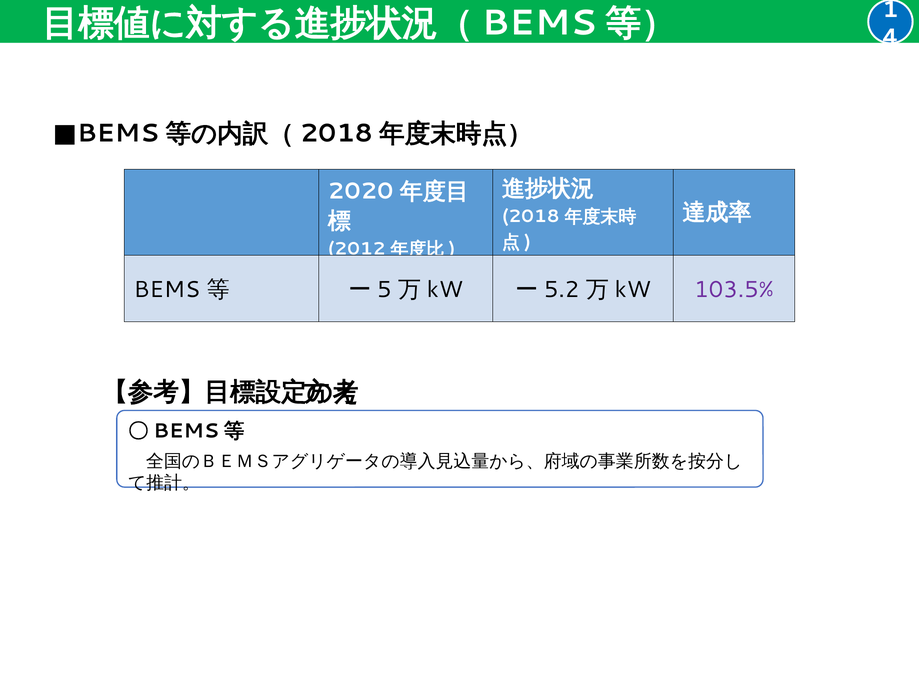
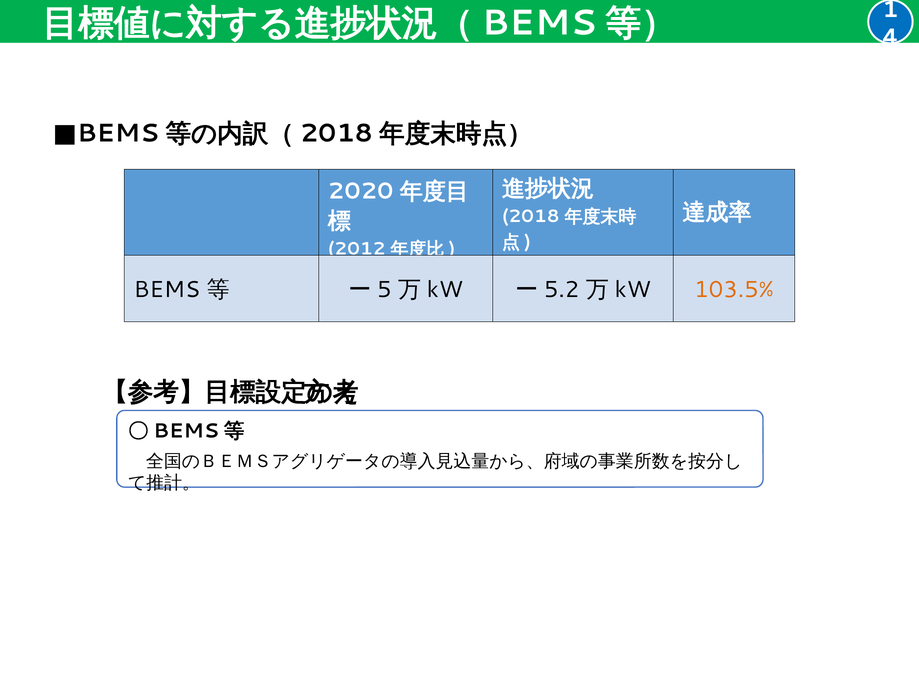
103.5% colour: purple -> orange
